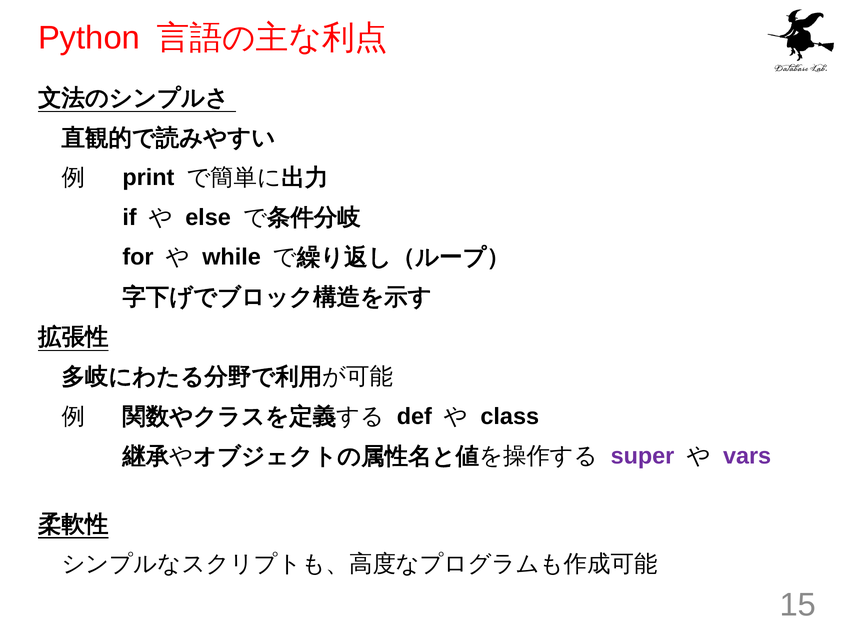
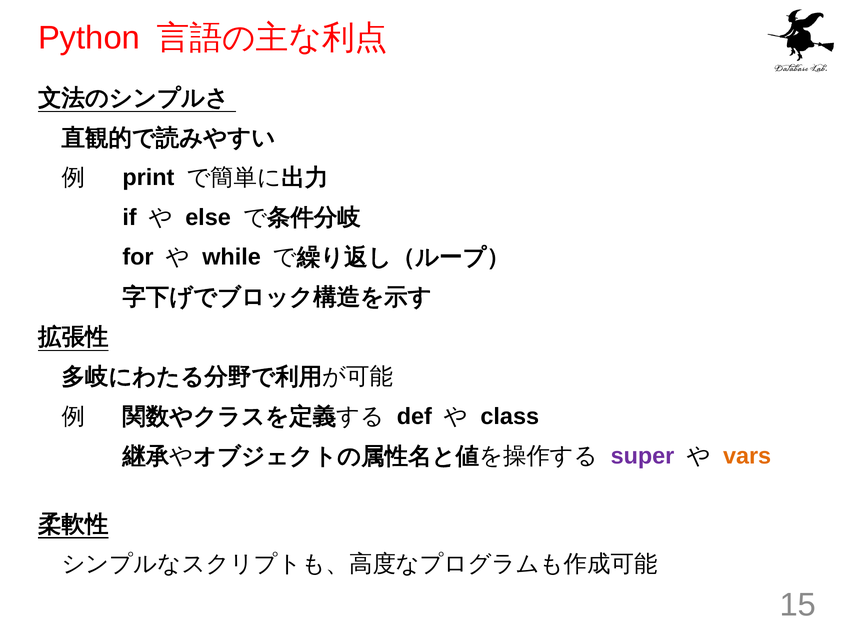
vars colour: purple -> orange
